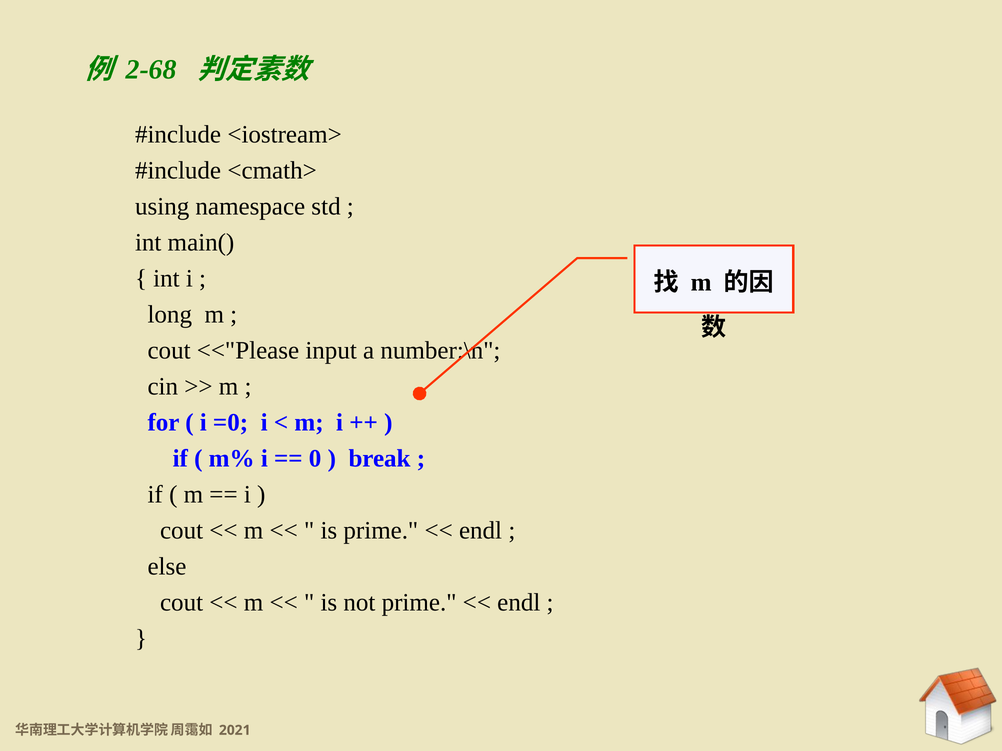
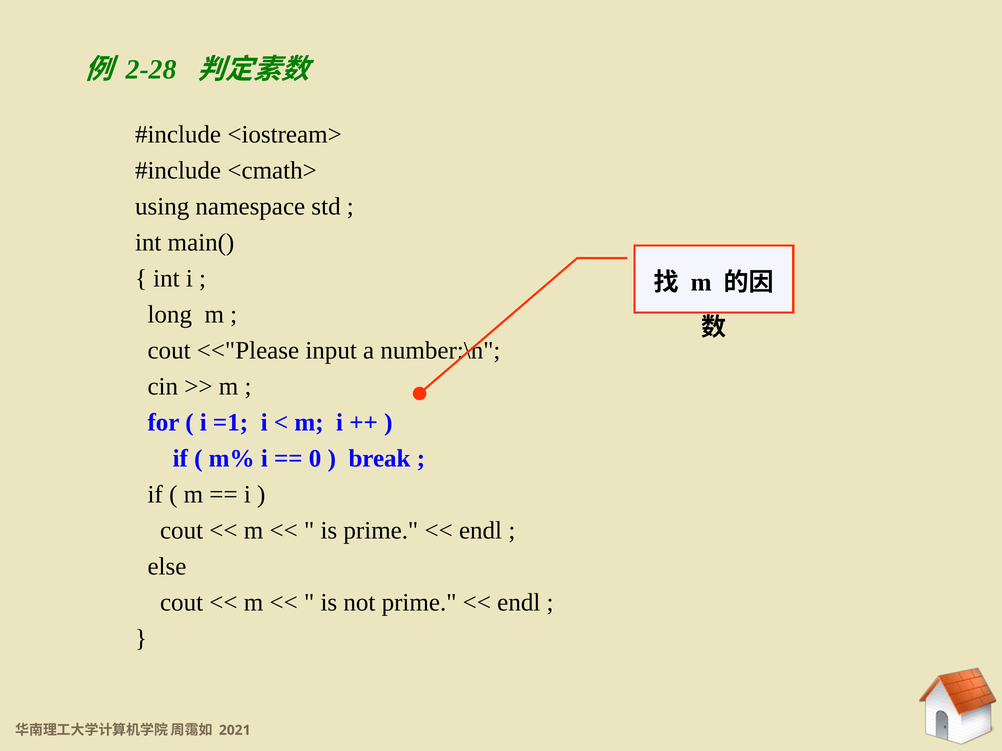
2-68: 2-68 -> 2-28
=0: =0 -> =1
